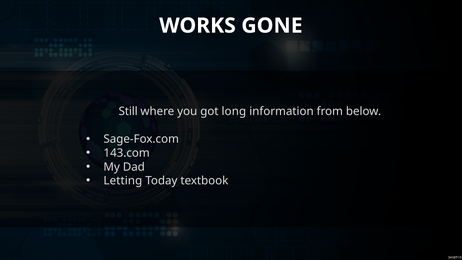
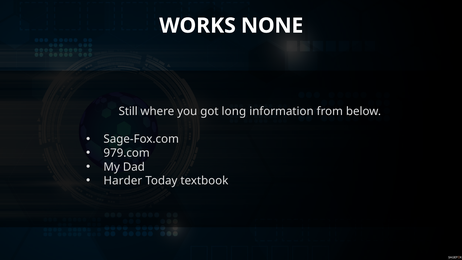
GONE: GONE -> NONE
143.com: 143.com -> 979.com
Letting: Letting -> Harder
